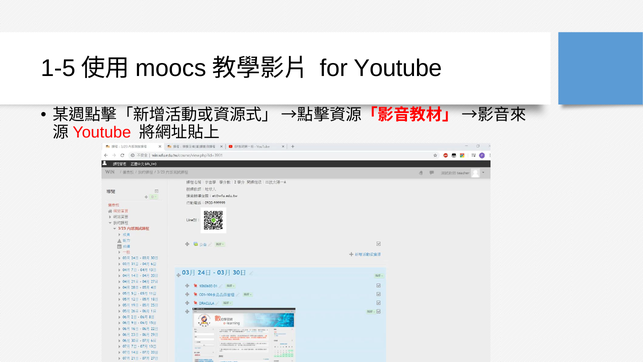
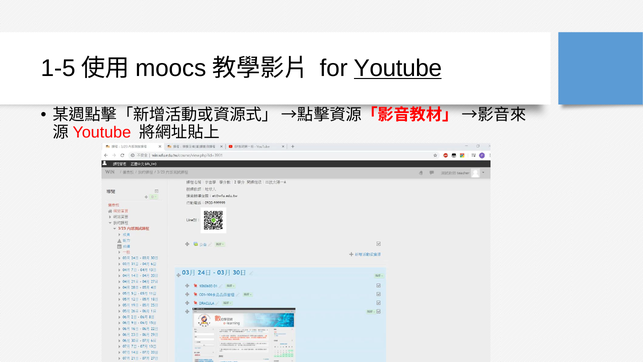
Youtube underline: none -> present
